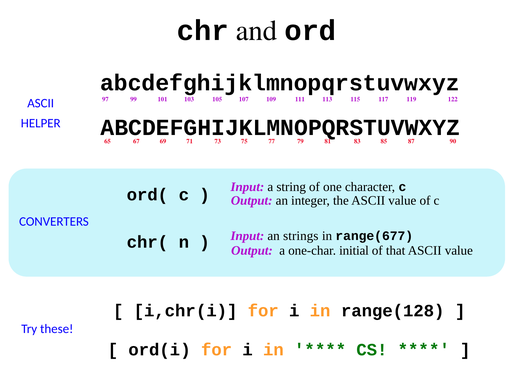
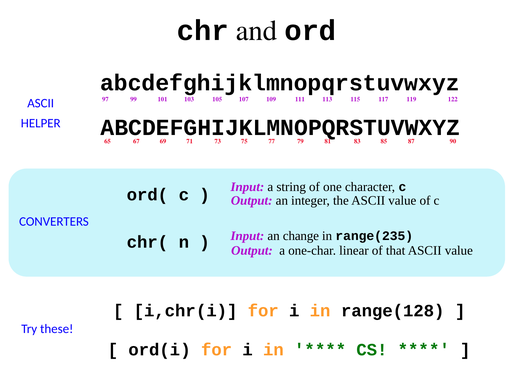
strings: strings -> change
range(677: range(677 -> range(235
initial: initial -> linear
